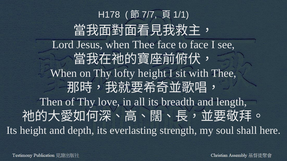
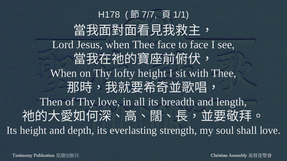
shall here: here -> love
